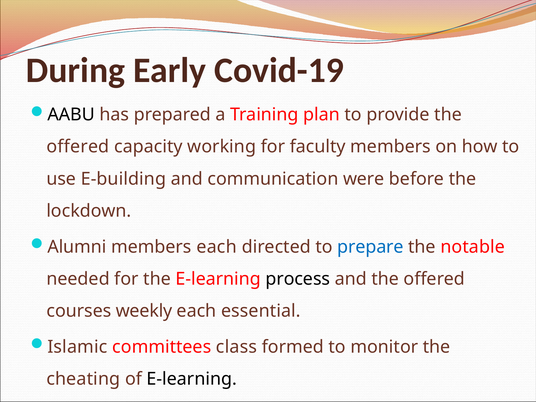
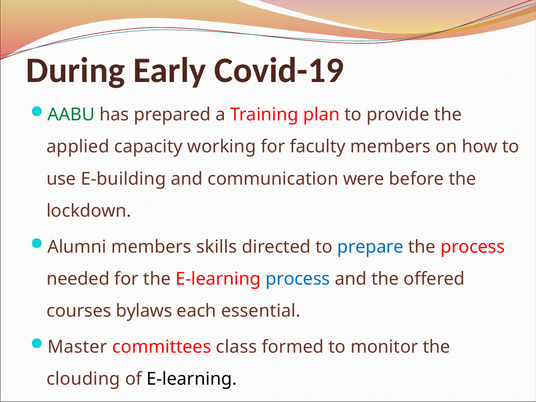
AABU colour: black -> green
offered at (78, 147): offered -> applied
members each: each -> skills
the notable: notable -> process
process at (298, 279) colour: black -> blue
weekly: weekly -> bylaws
Islamic: Islamic -> Master
cheating: cheating -> clouding
